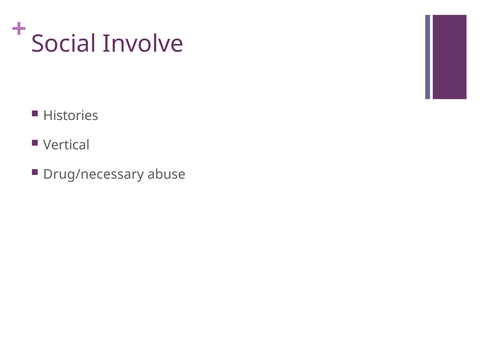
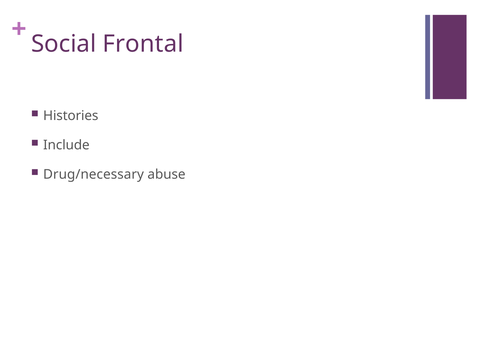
Involve: Involve -> Frontal
Vertical: Vertical -> Include
